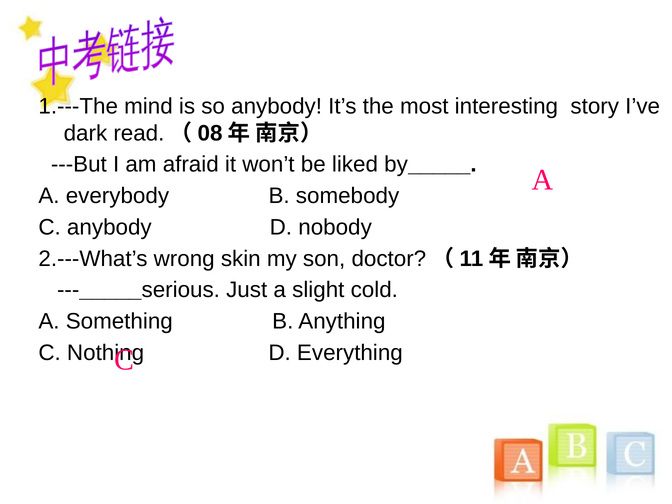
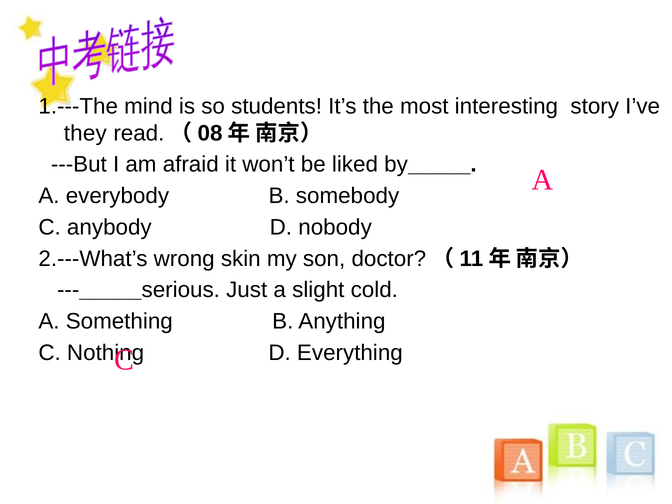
so anybody: anybody -> students
dark: dark -> they
